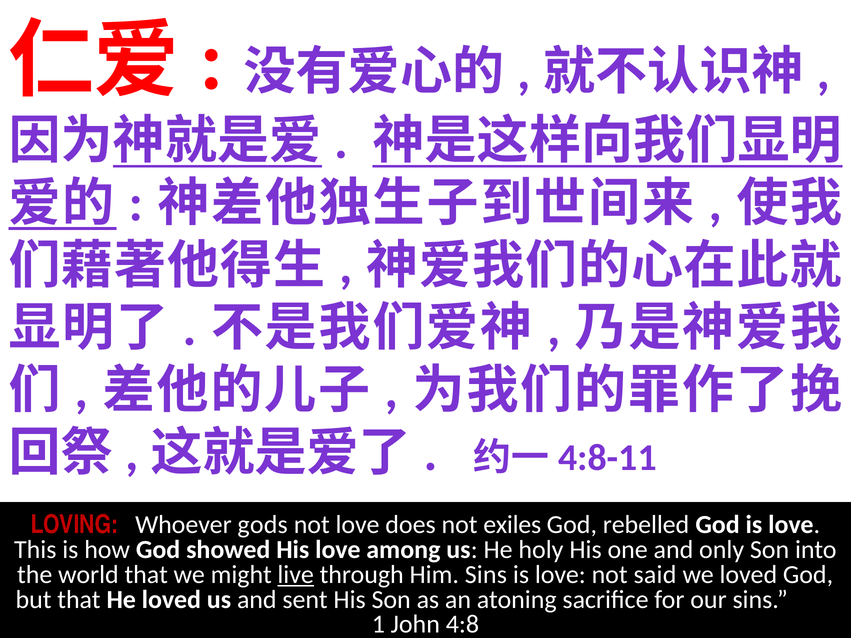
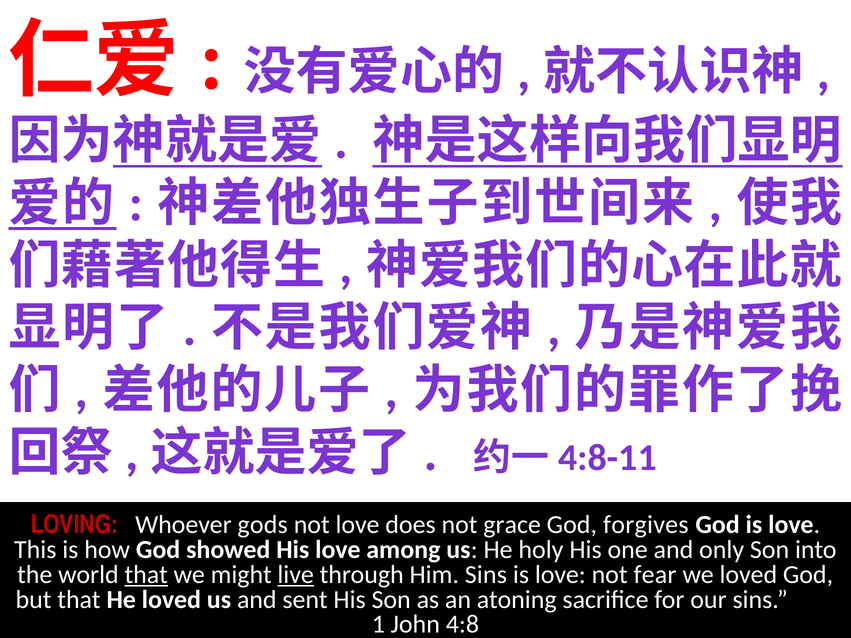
exiles: exiles -> grace
rebelled: rebelled -> forgives
that at (146, 575) underline: none -> present
said: said -> fear
